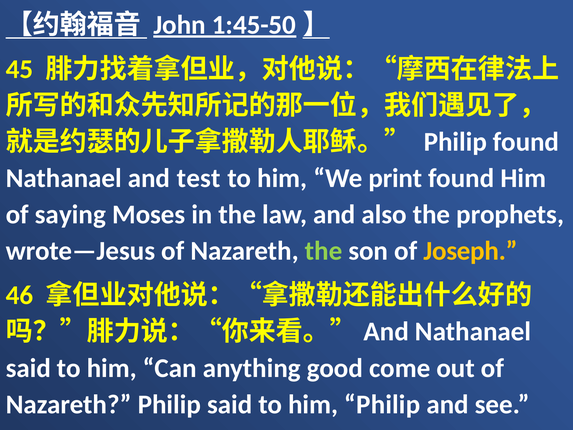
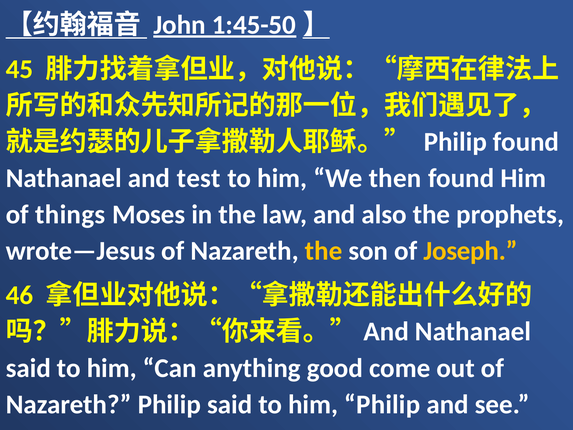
print: print -> then
saying: saying -> things
the at (324, 251) colour: light green -> yellow
